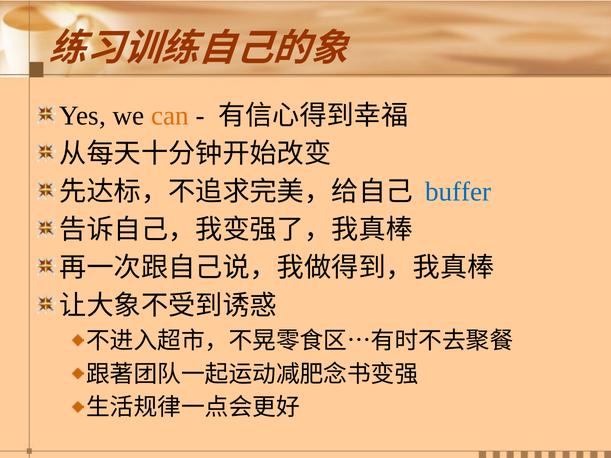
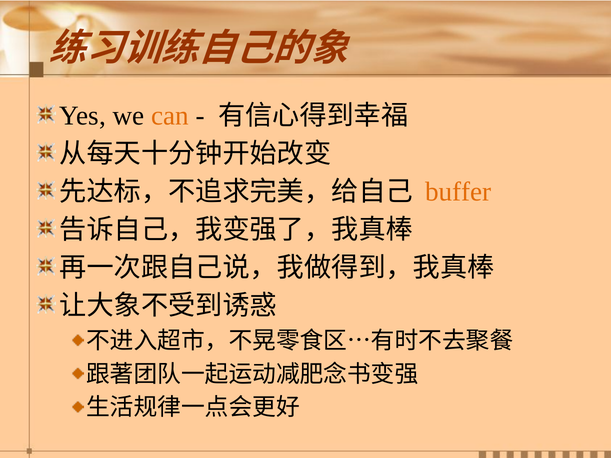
buffer colour: blue -> orange
